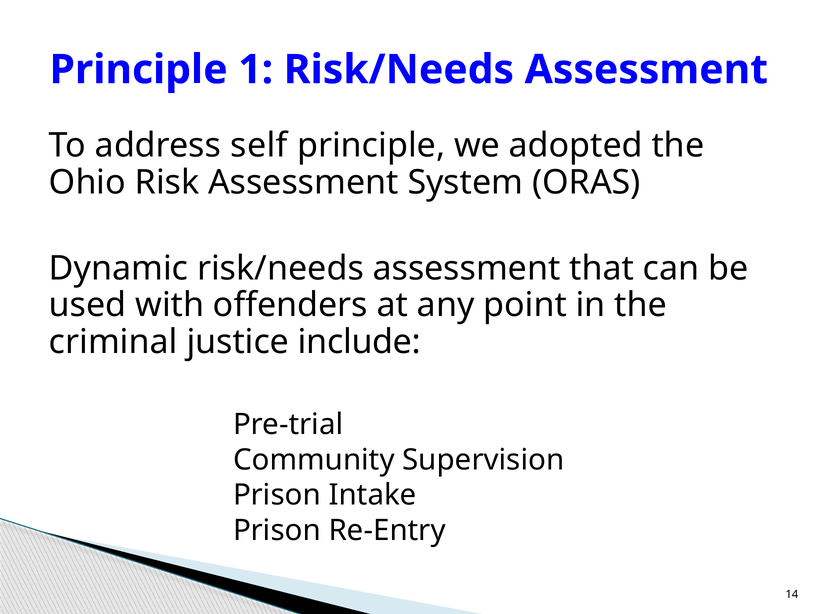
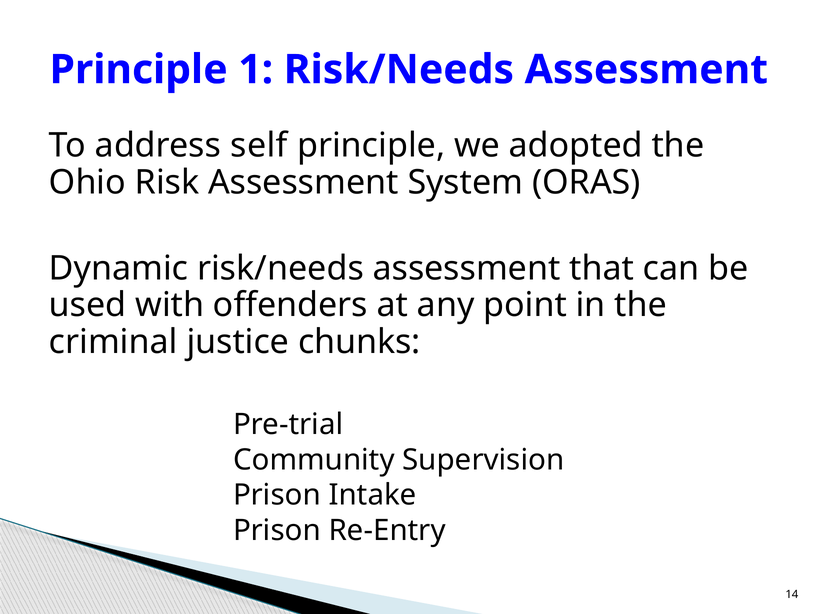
include: include -> chunks
